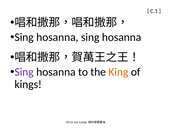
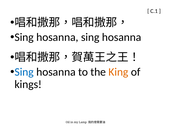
Sing at (24, 72) colour: purple -> blue
